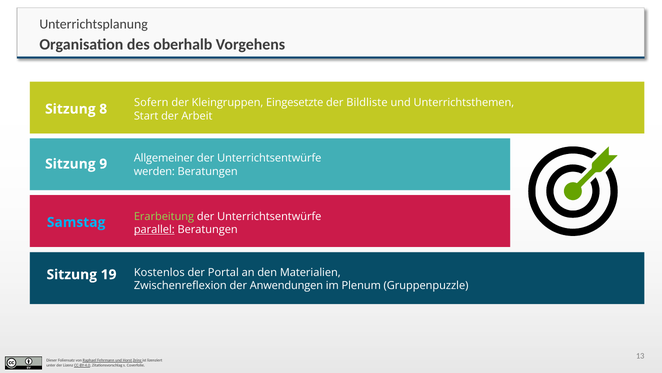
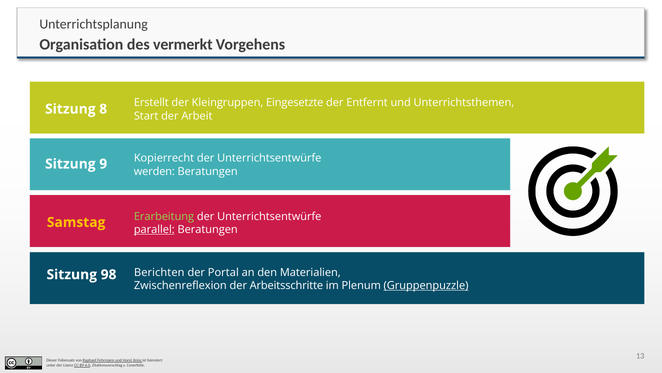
oberhalb: oberhalb -> vermerkt
Sofern: Sofern -> Erstellt
Bildliste: Bildliste -> Entfernt
Allgemeiner: Allgemeiner -> Kopierrecht
Samstag colour: light blue -> yellow
Kostenlos: Kostenlos -> Berichten
19: 19 -> 98
Anwendungen: Anwendungen -> Arbeitsschritte
Gruppenpuzzle underline: none -> present
